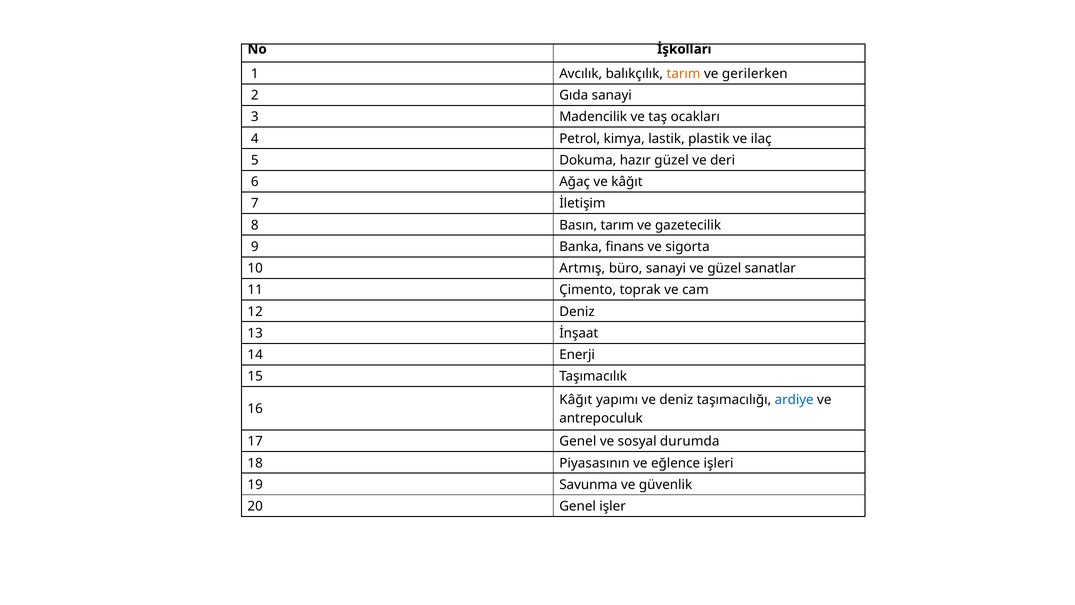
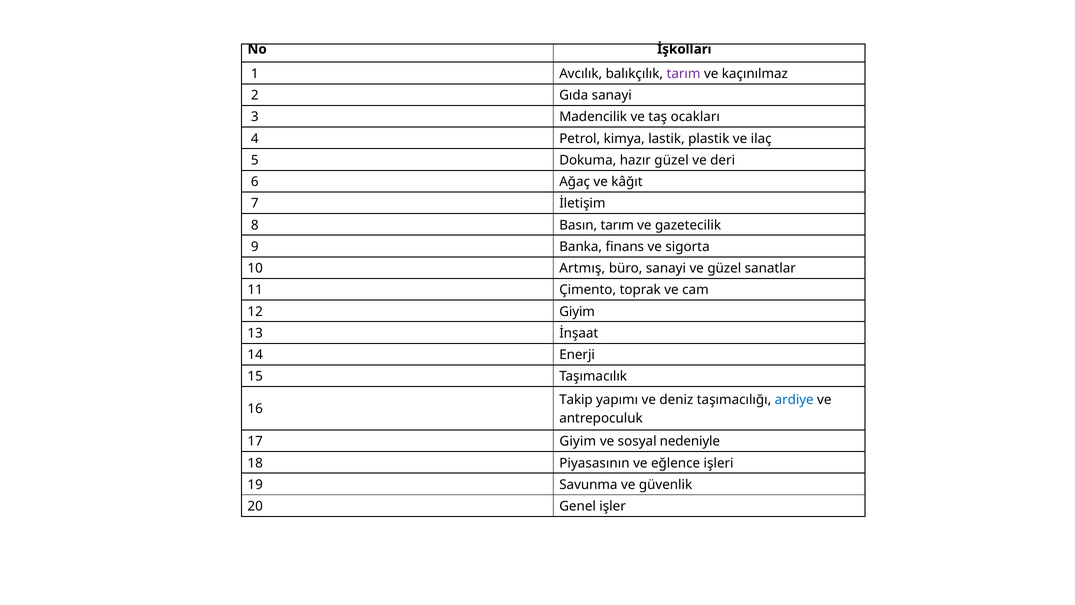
tarım at (684, 74) colour: orange -> purple
gerilerken: gerilerken -> kaçınılmaz
12 Deniz: Deniz -> Giyim
Kâğıt at (576, 400): Kâğıt -> Takip
17 Genel: Genel -> Giyim
durumda: durumda -> nedeniyle
